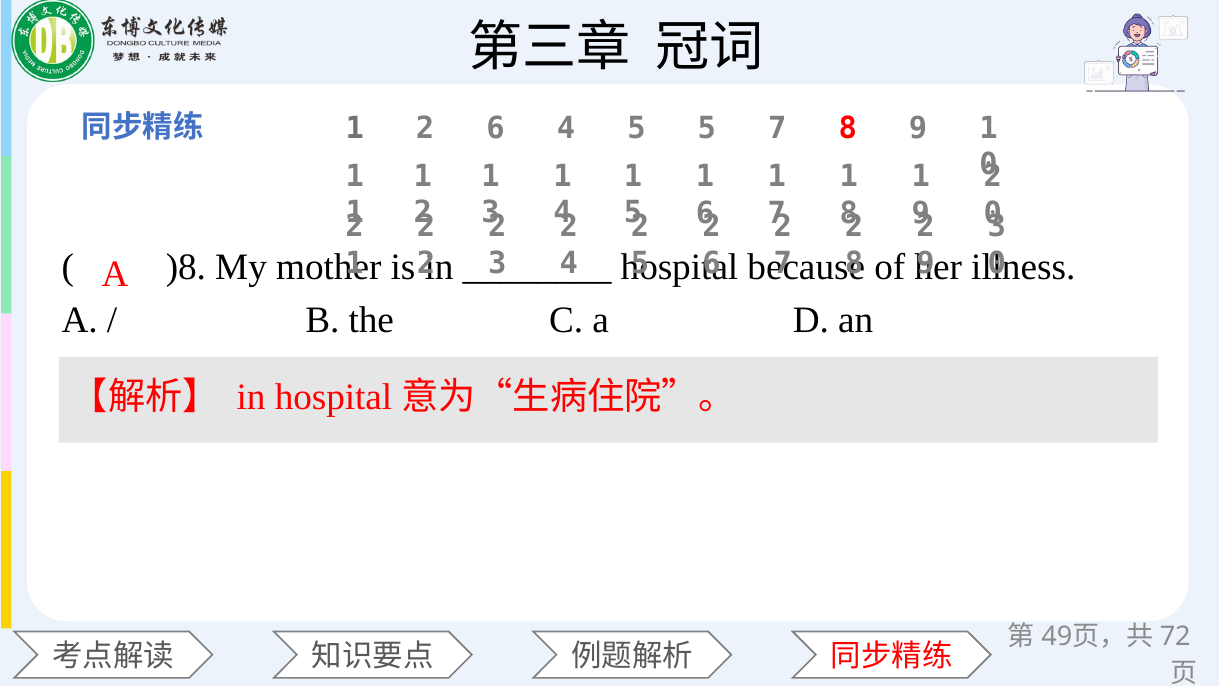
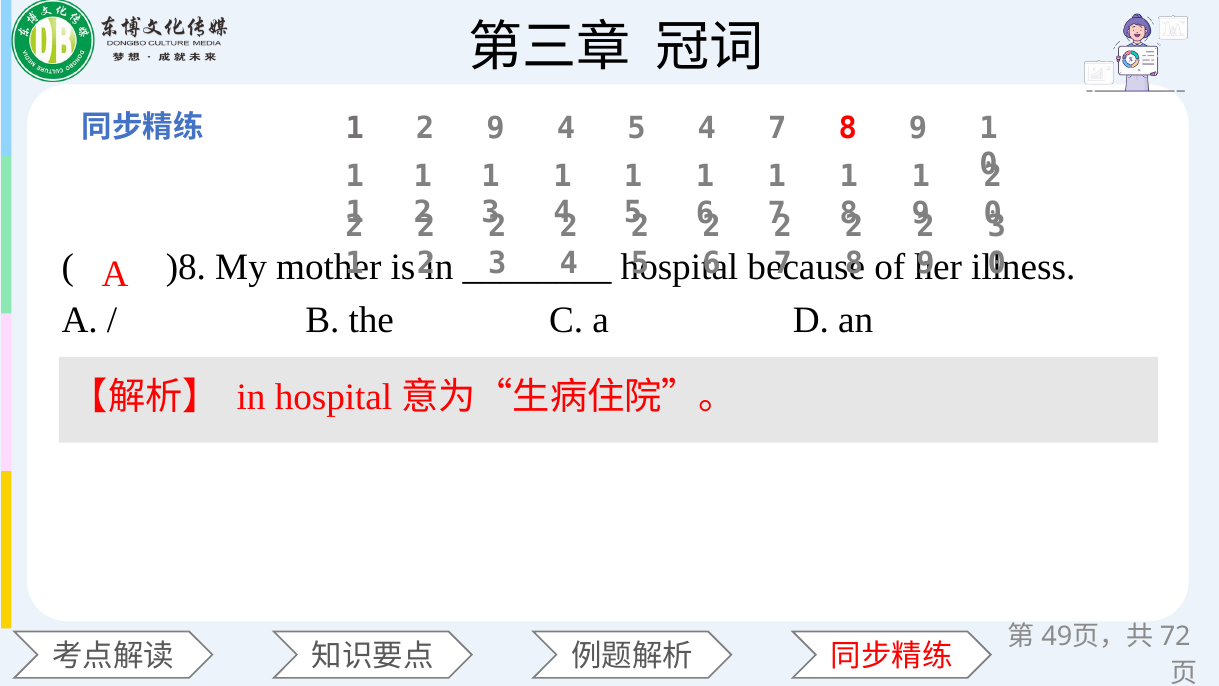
1 2 6: 6 -> 9
5 5: 5 -> 4
